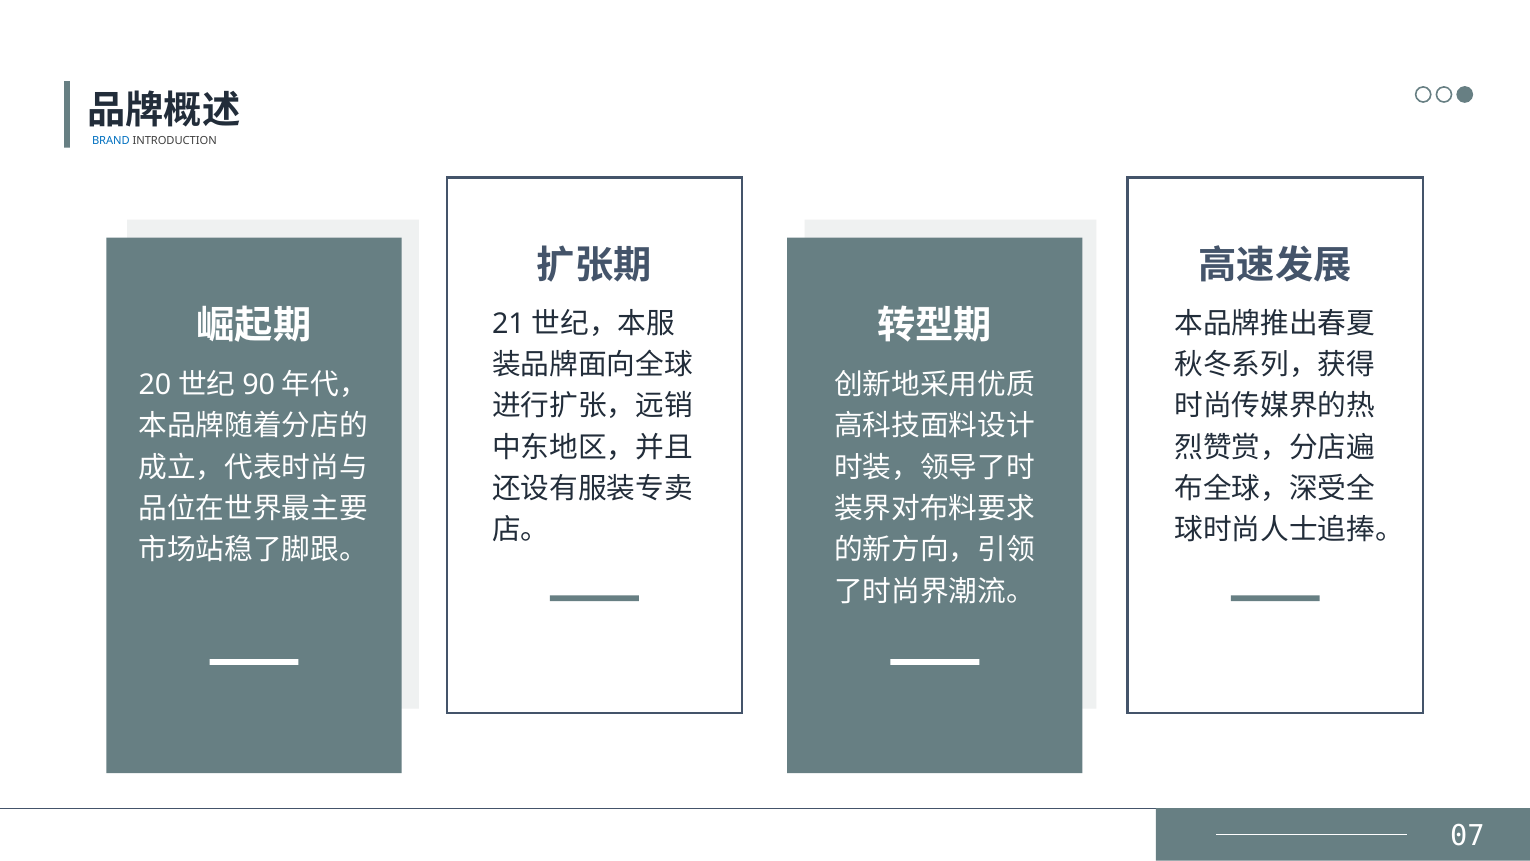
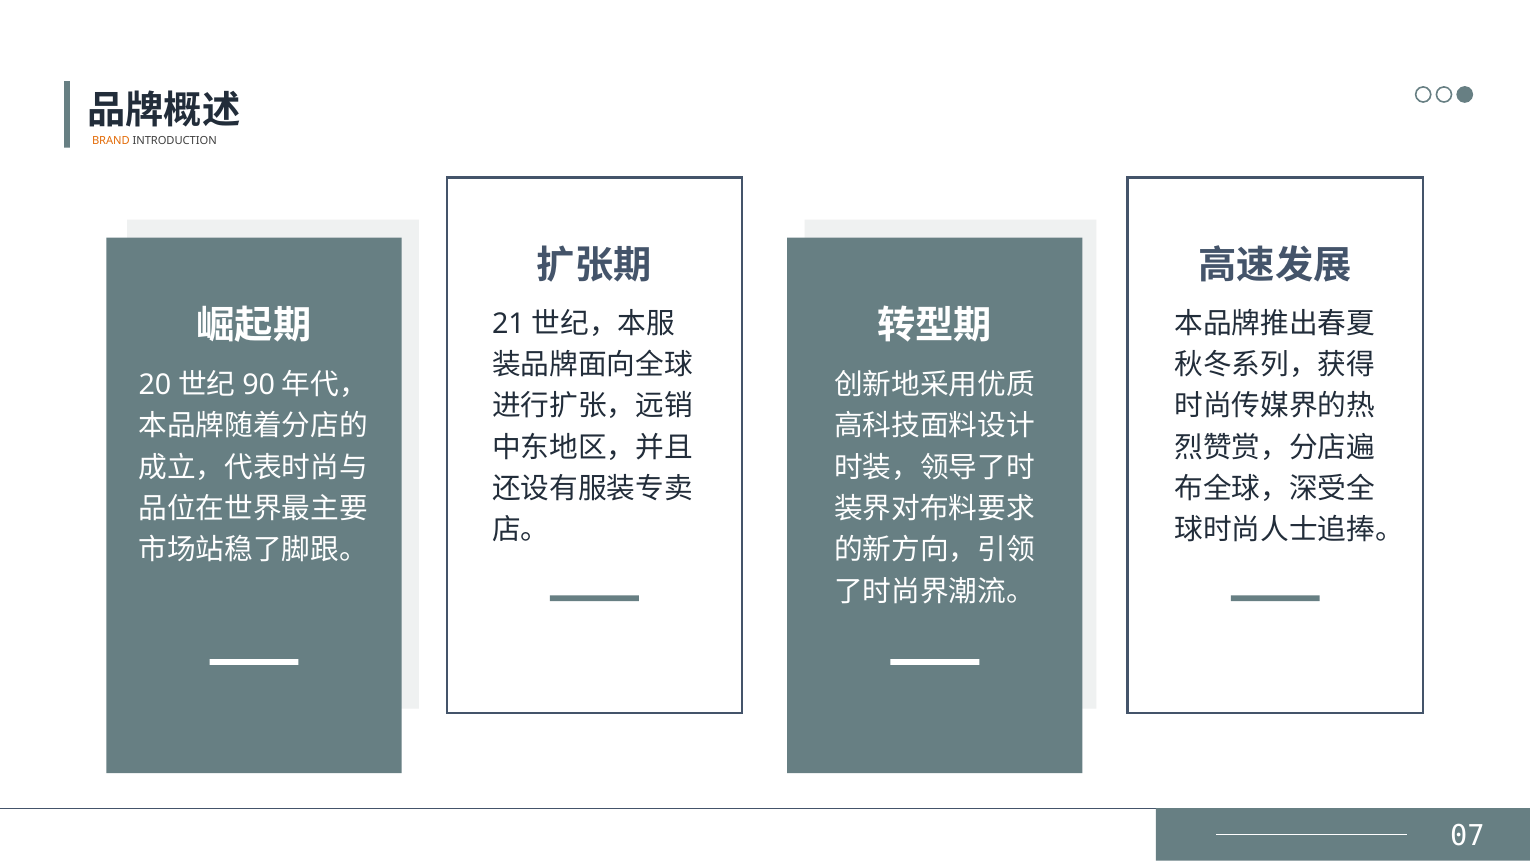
BRAND colour: blue -> orange
